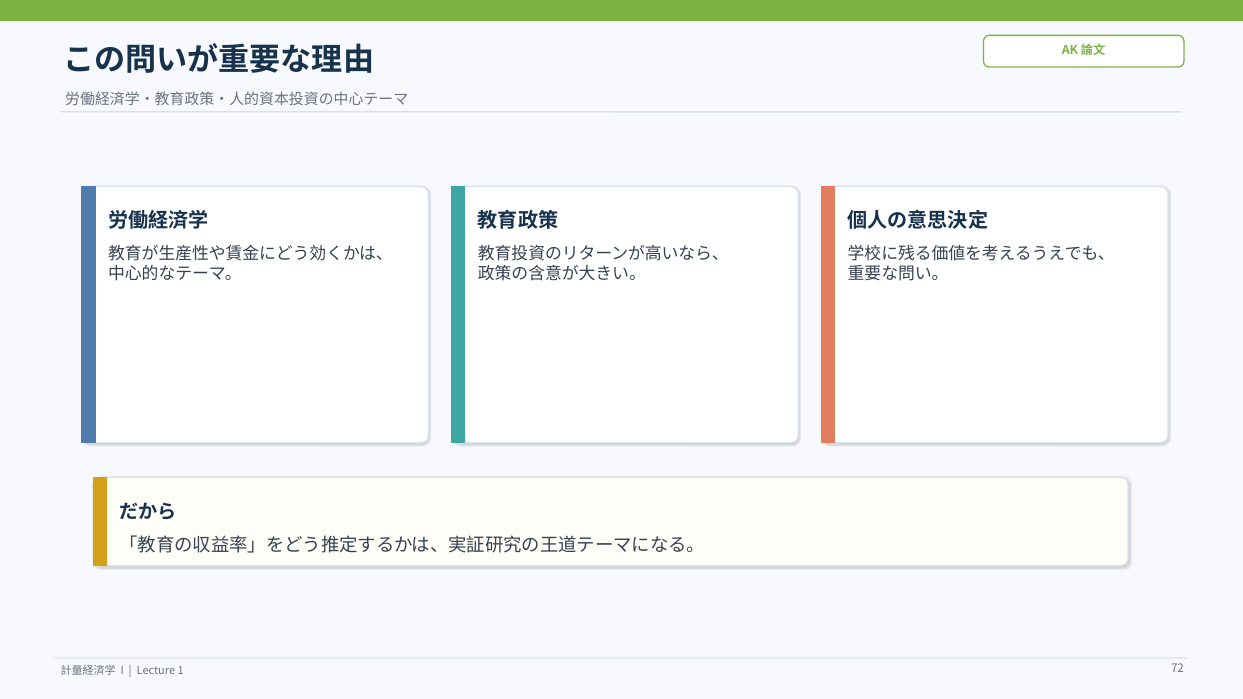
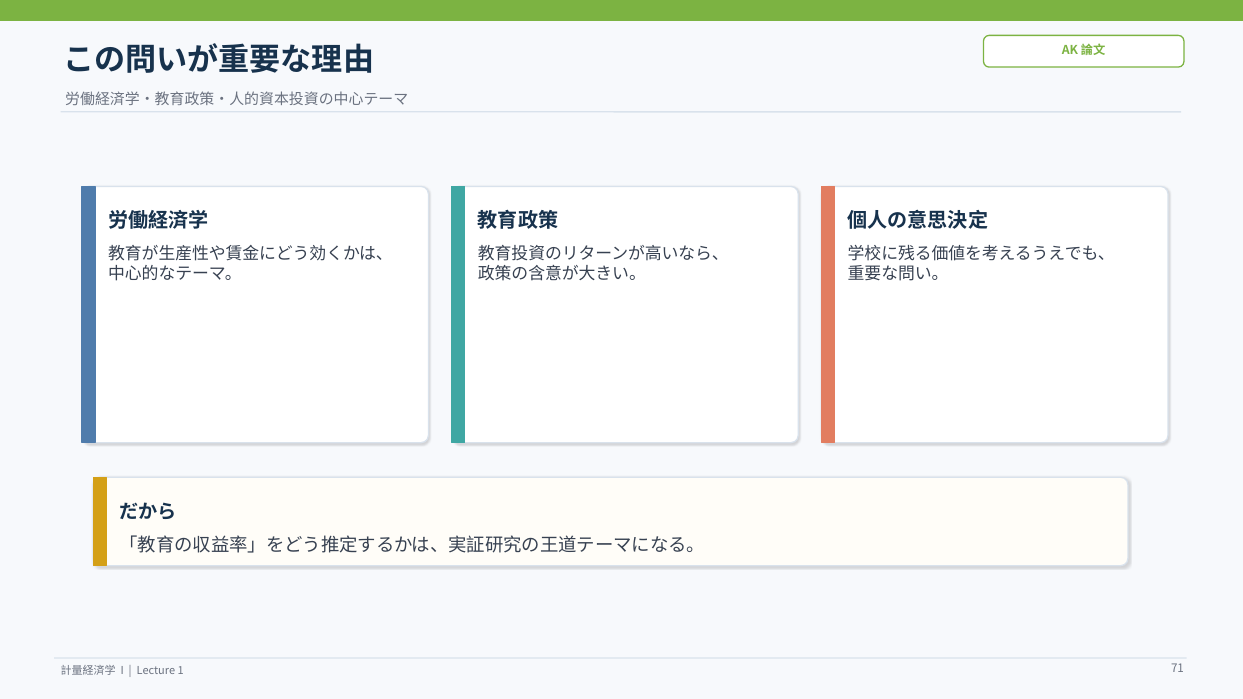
72: 72 -> 71
